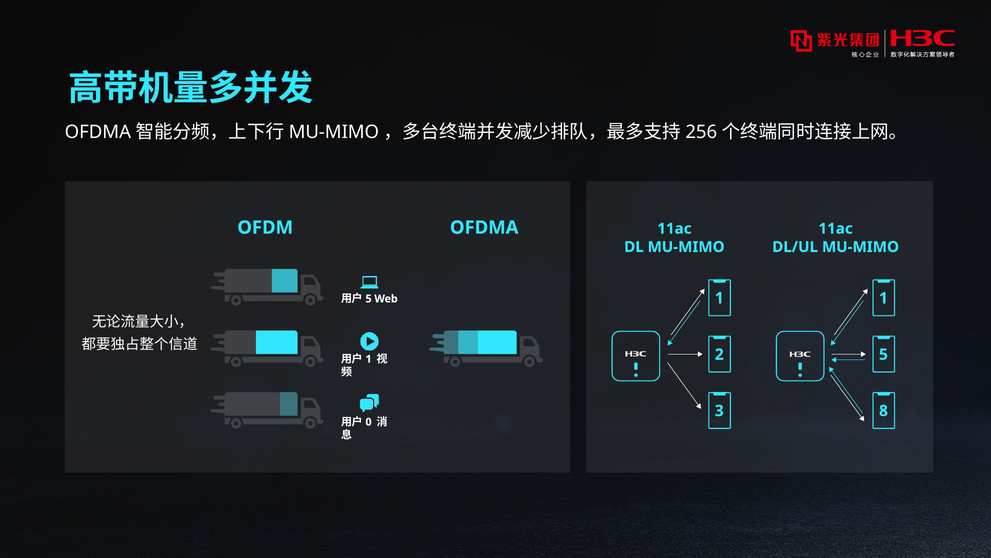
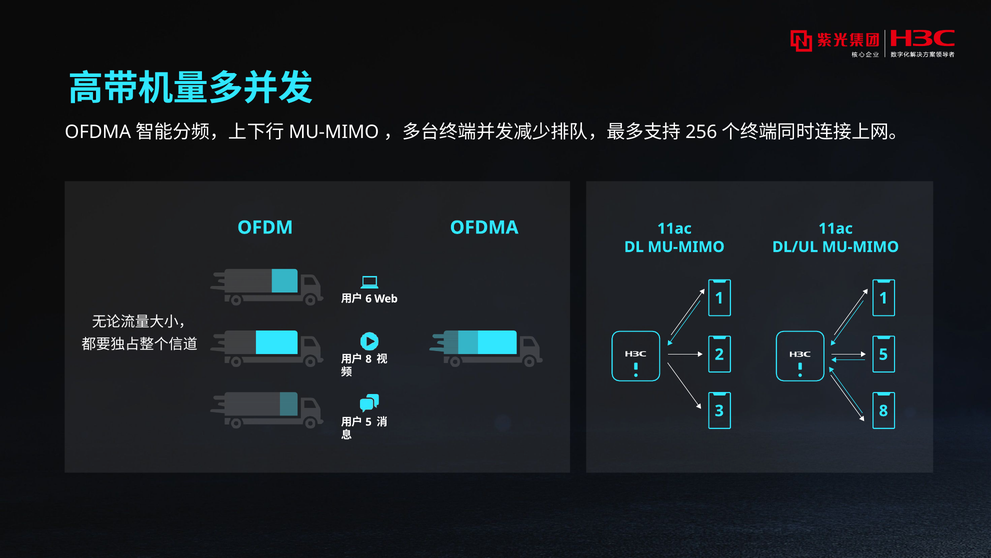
5 at (369, 299): 5 -> 6
1 at (369, 359): 1 -> 8
0 at (369, 422): 0 -> 5
